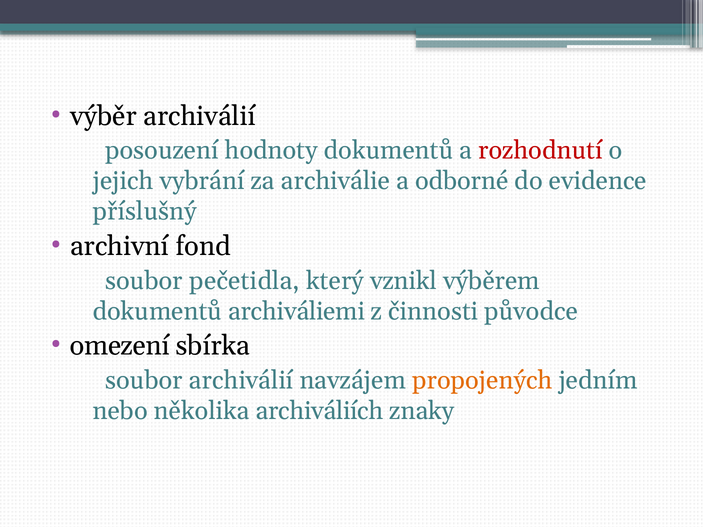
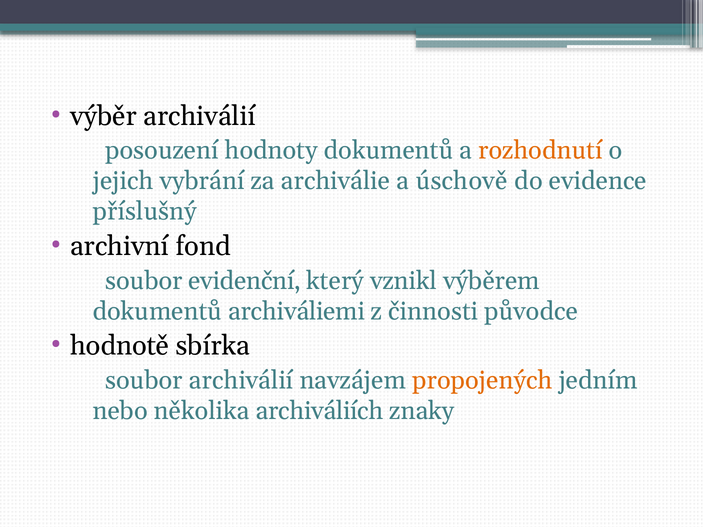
rozhodnutí colour: red -> orange
odborné: odborné -> úschově
pečetidla: pečetidla -> evidenční
omezení: omezení -> hodnotě
